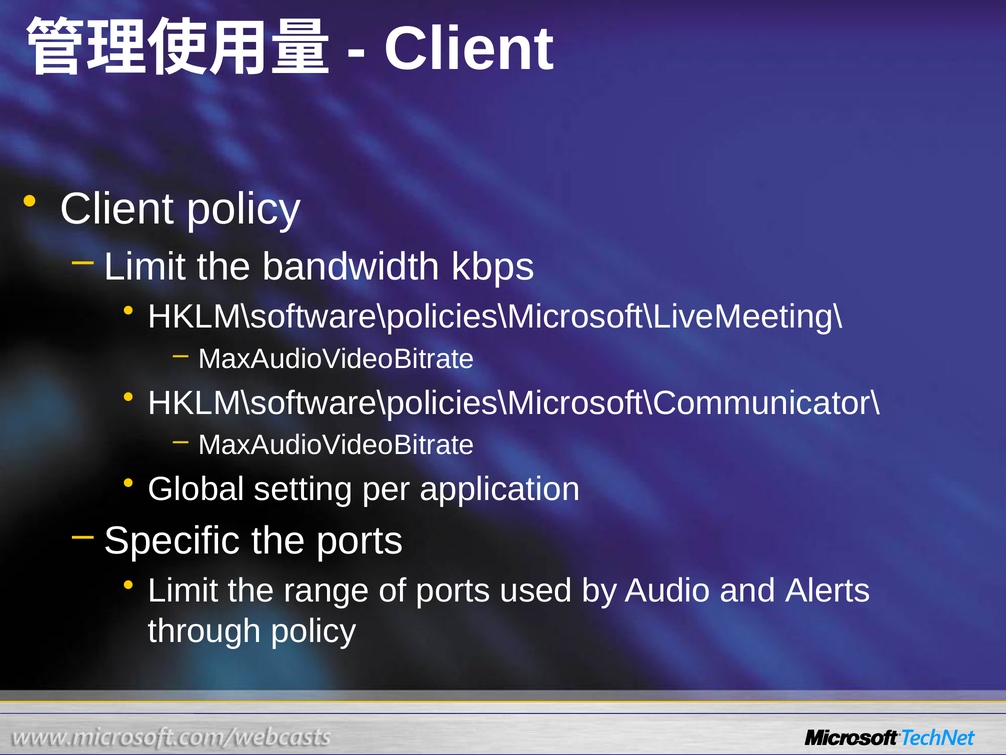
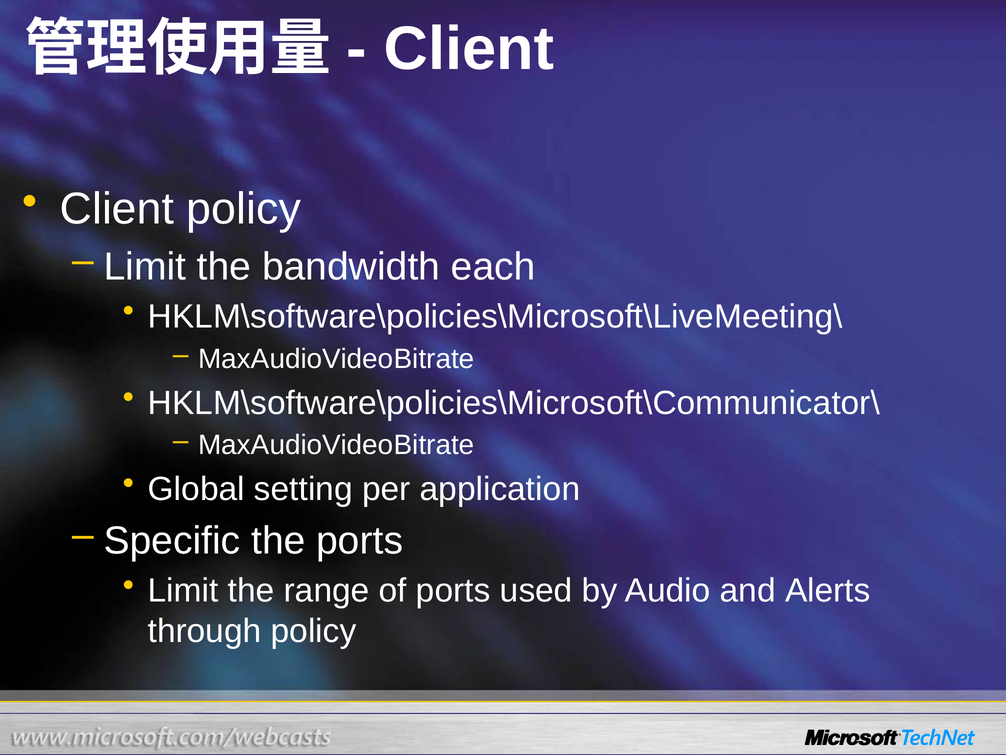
kbps: kbps -> each
